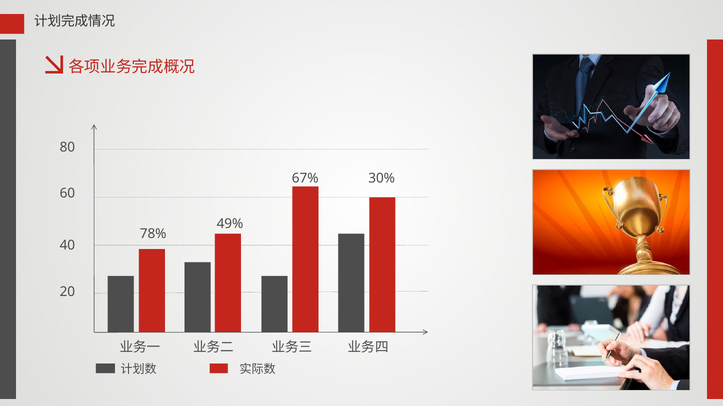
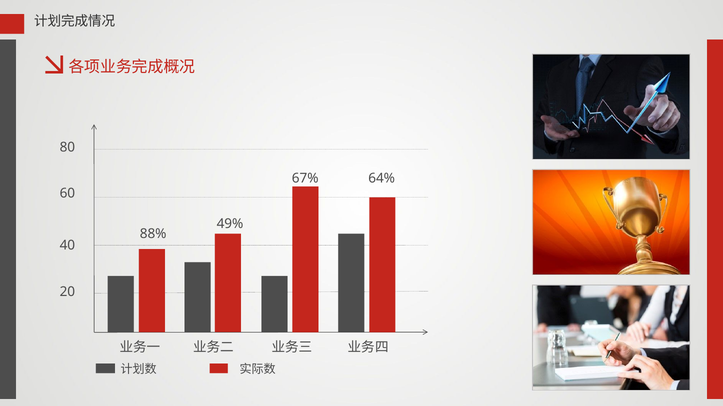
30%: 30% -> 64%
78%: 78% -> 88%
